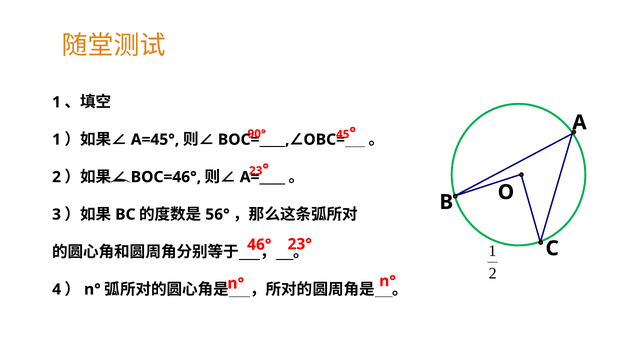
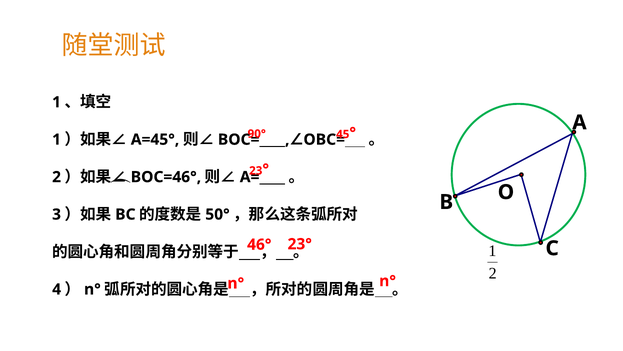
56°: 56° -> 50°
